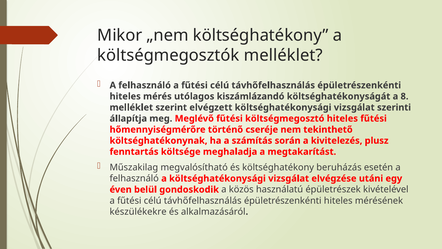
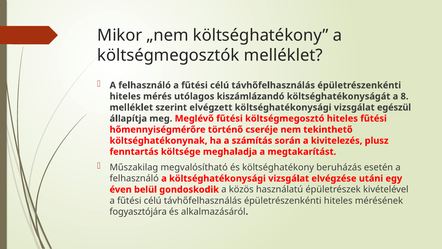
szerinti: szerinti -> egészül
készülékekre: készülékekre -> fogyasztójára
